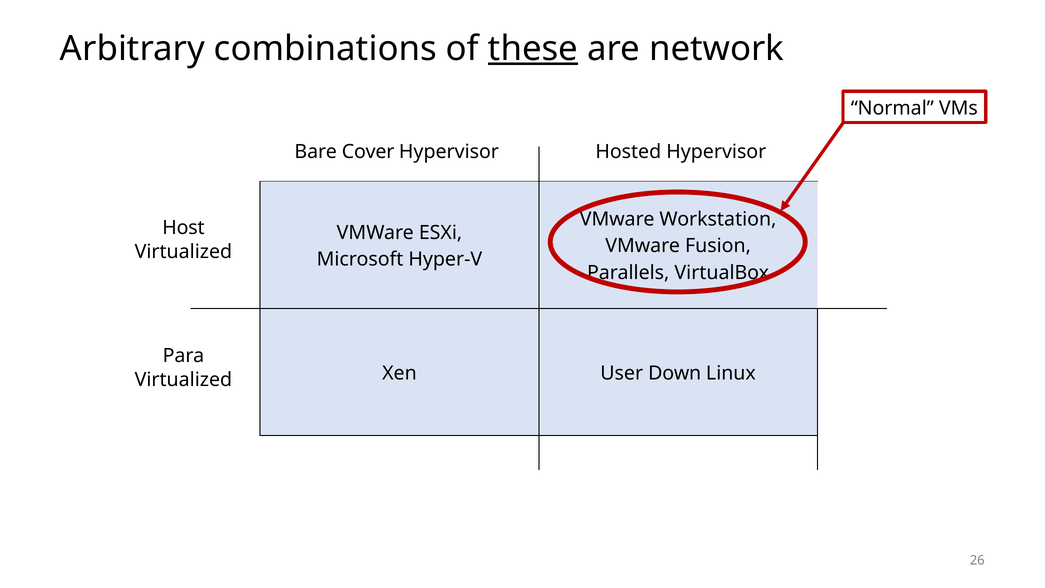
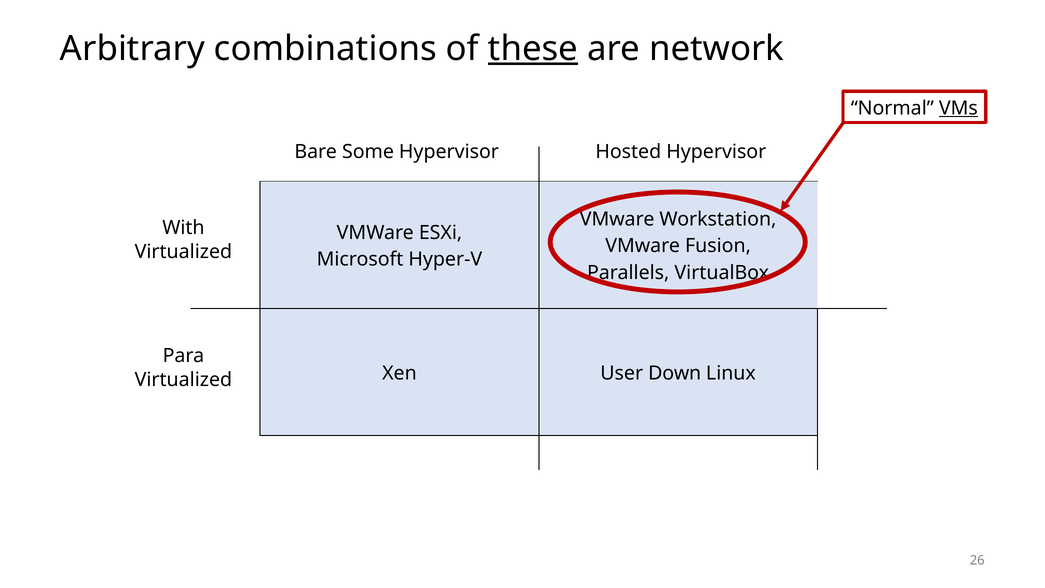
VMs underline: none -> present
Cover: Cover -> Some
Host: Host -> With
